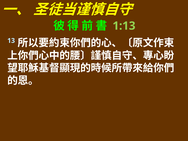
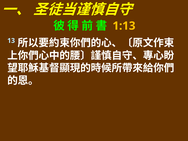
1:13 colour: light green -> yellow
